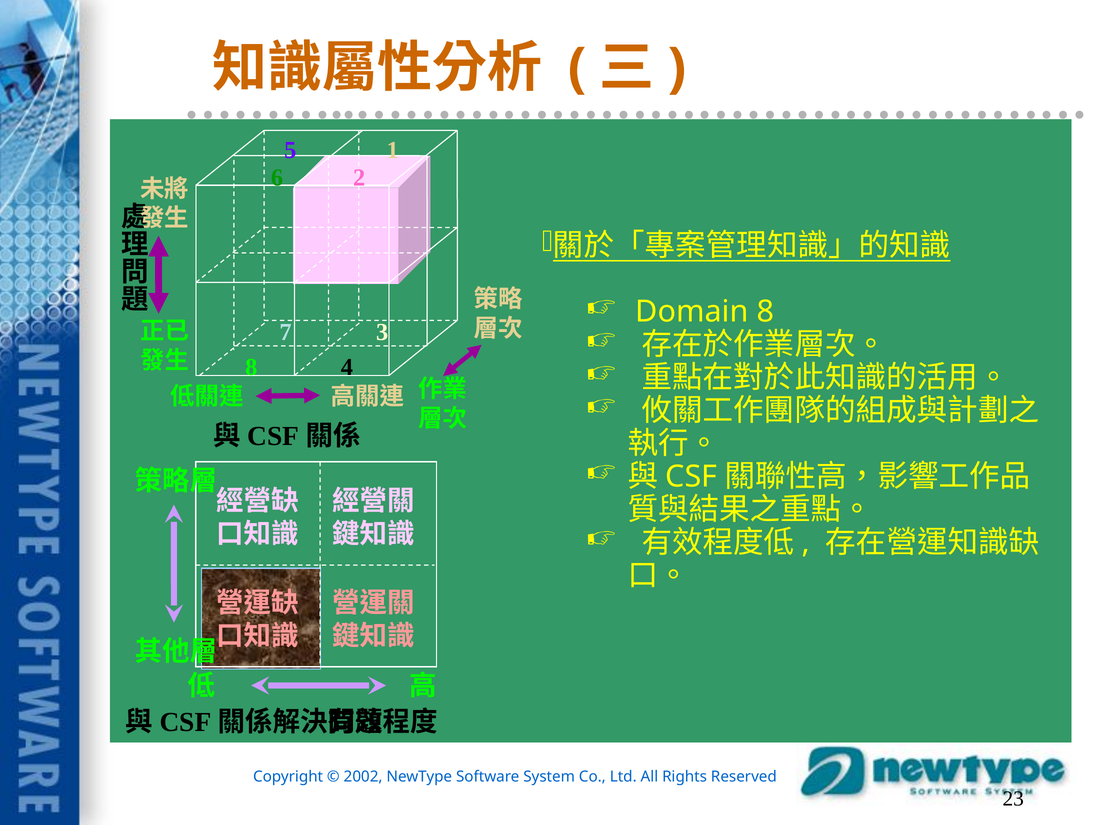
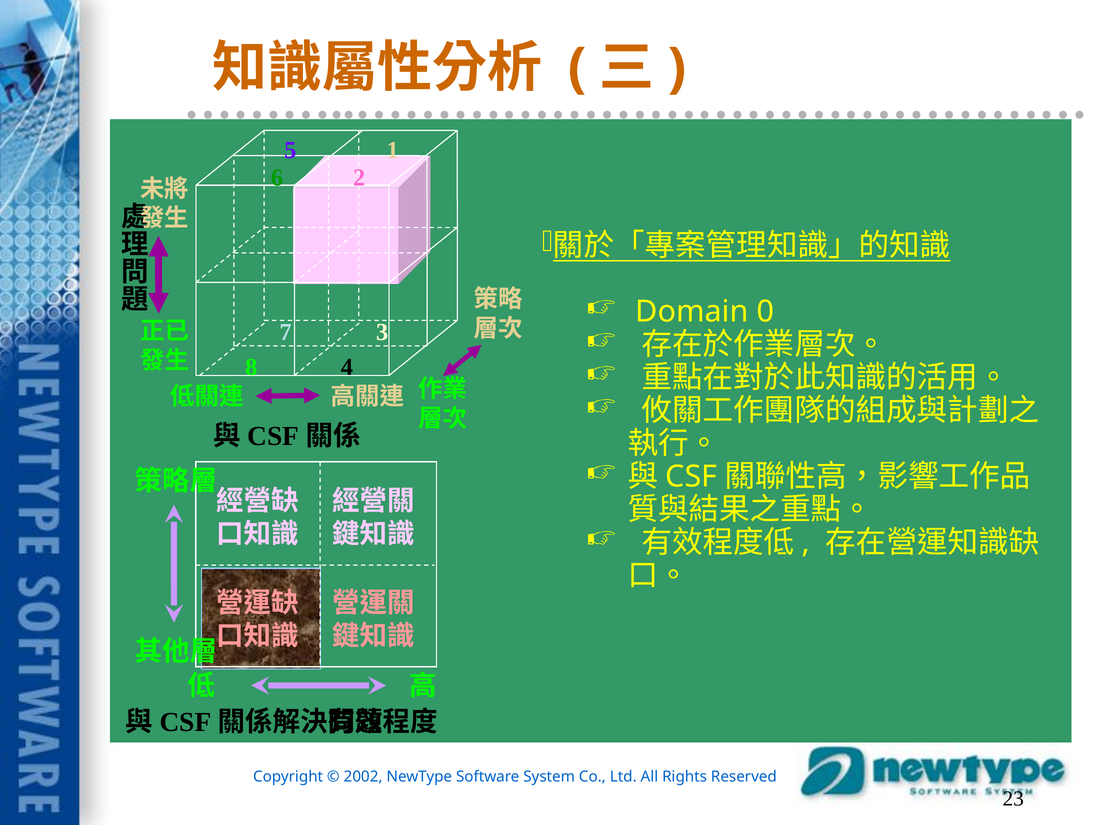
Domain 8: 8 -> 0
